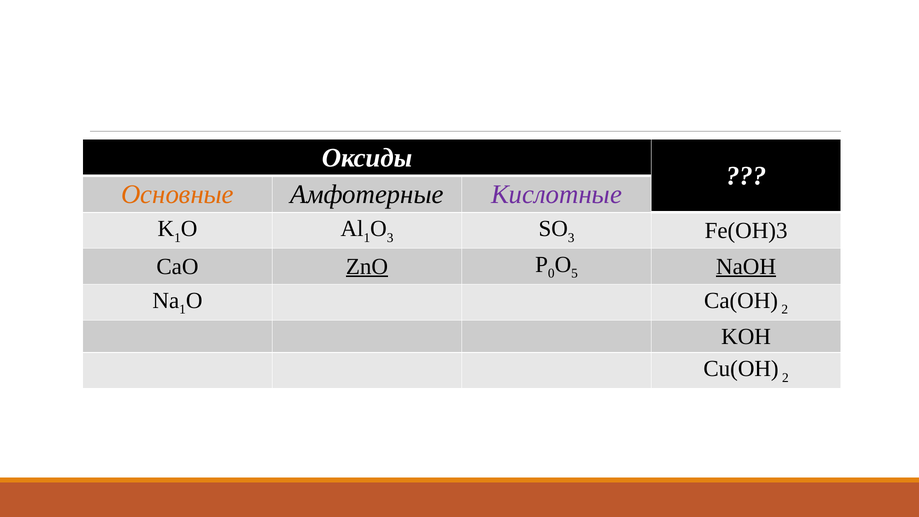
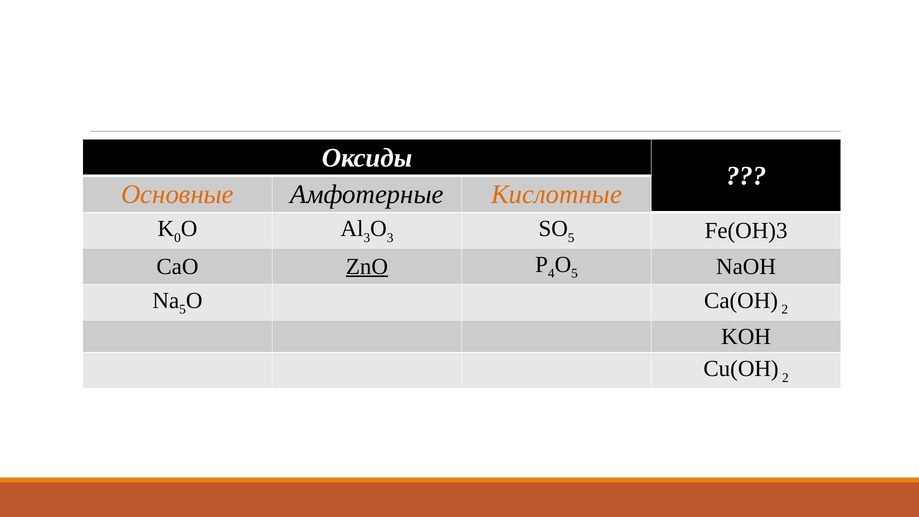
Кислотные colour: purple -> orange
1 at (177, 238): 1 -> 0
1 at (367, 238): 1 -> 3
3 at (571, 238): 3 -> 5
0: 0 -> 4
NaOH underline: present -> none
1 at (183, 310): 1 -> 5
